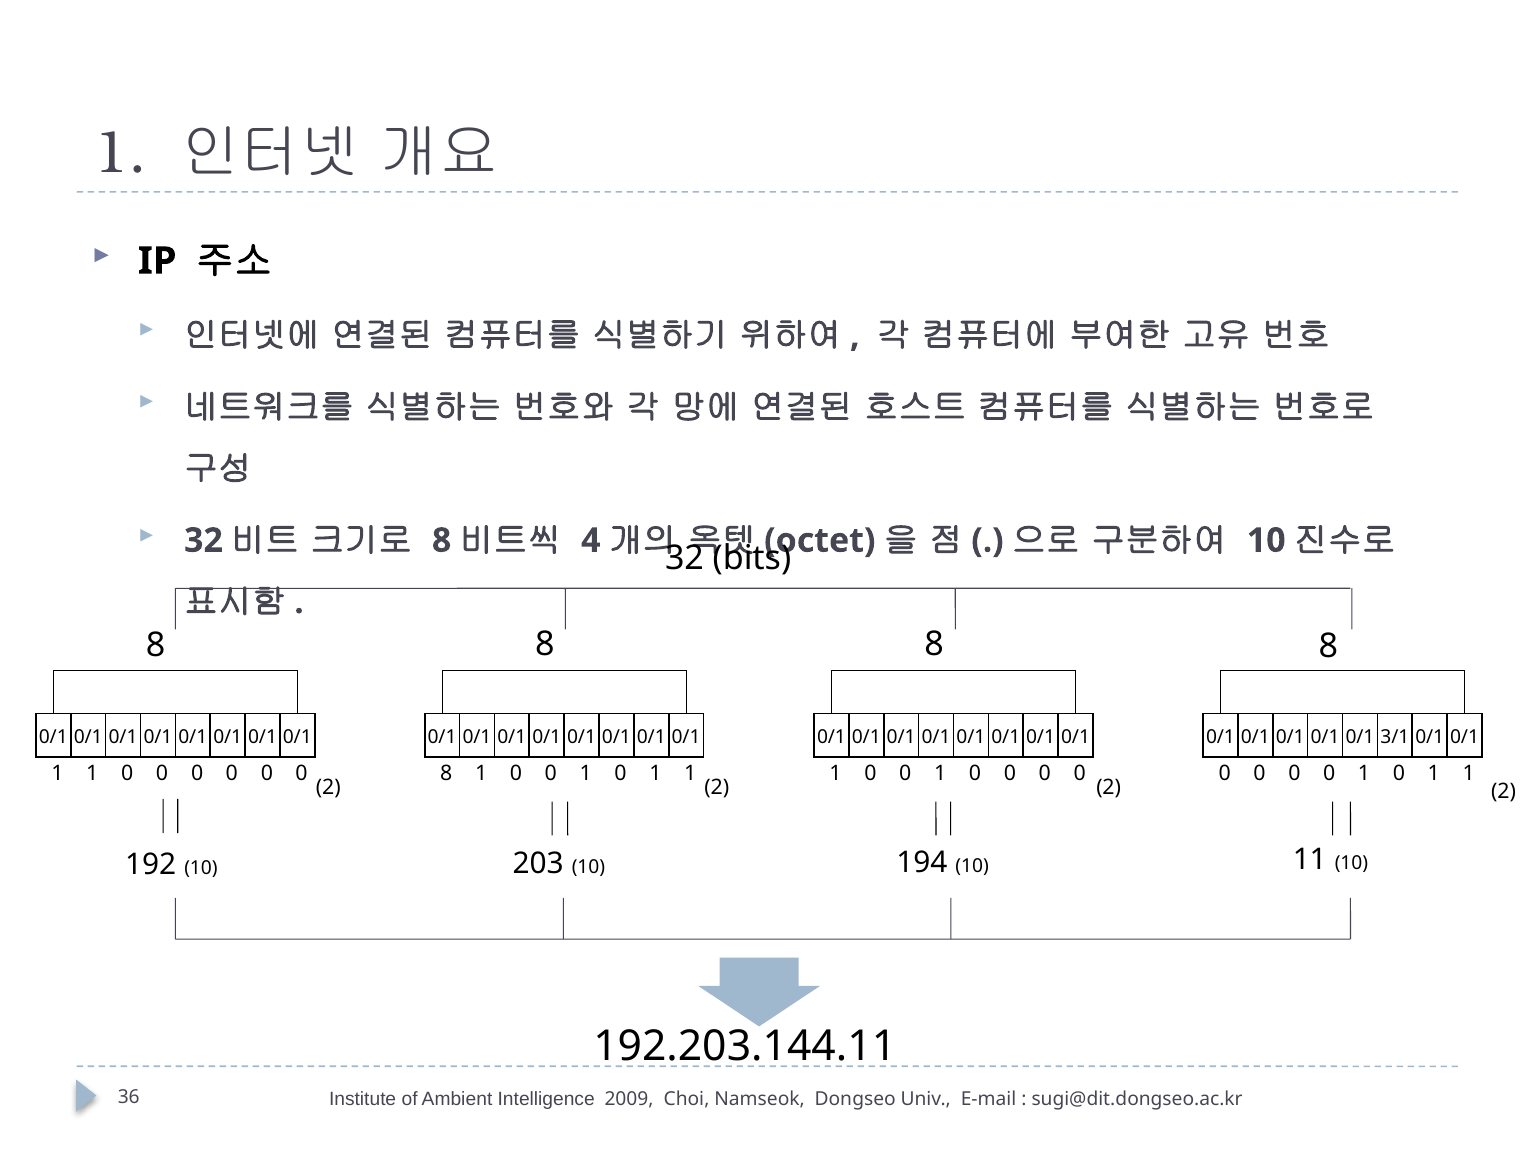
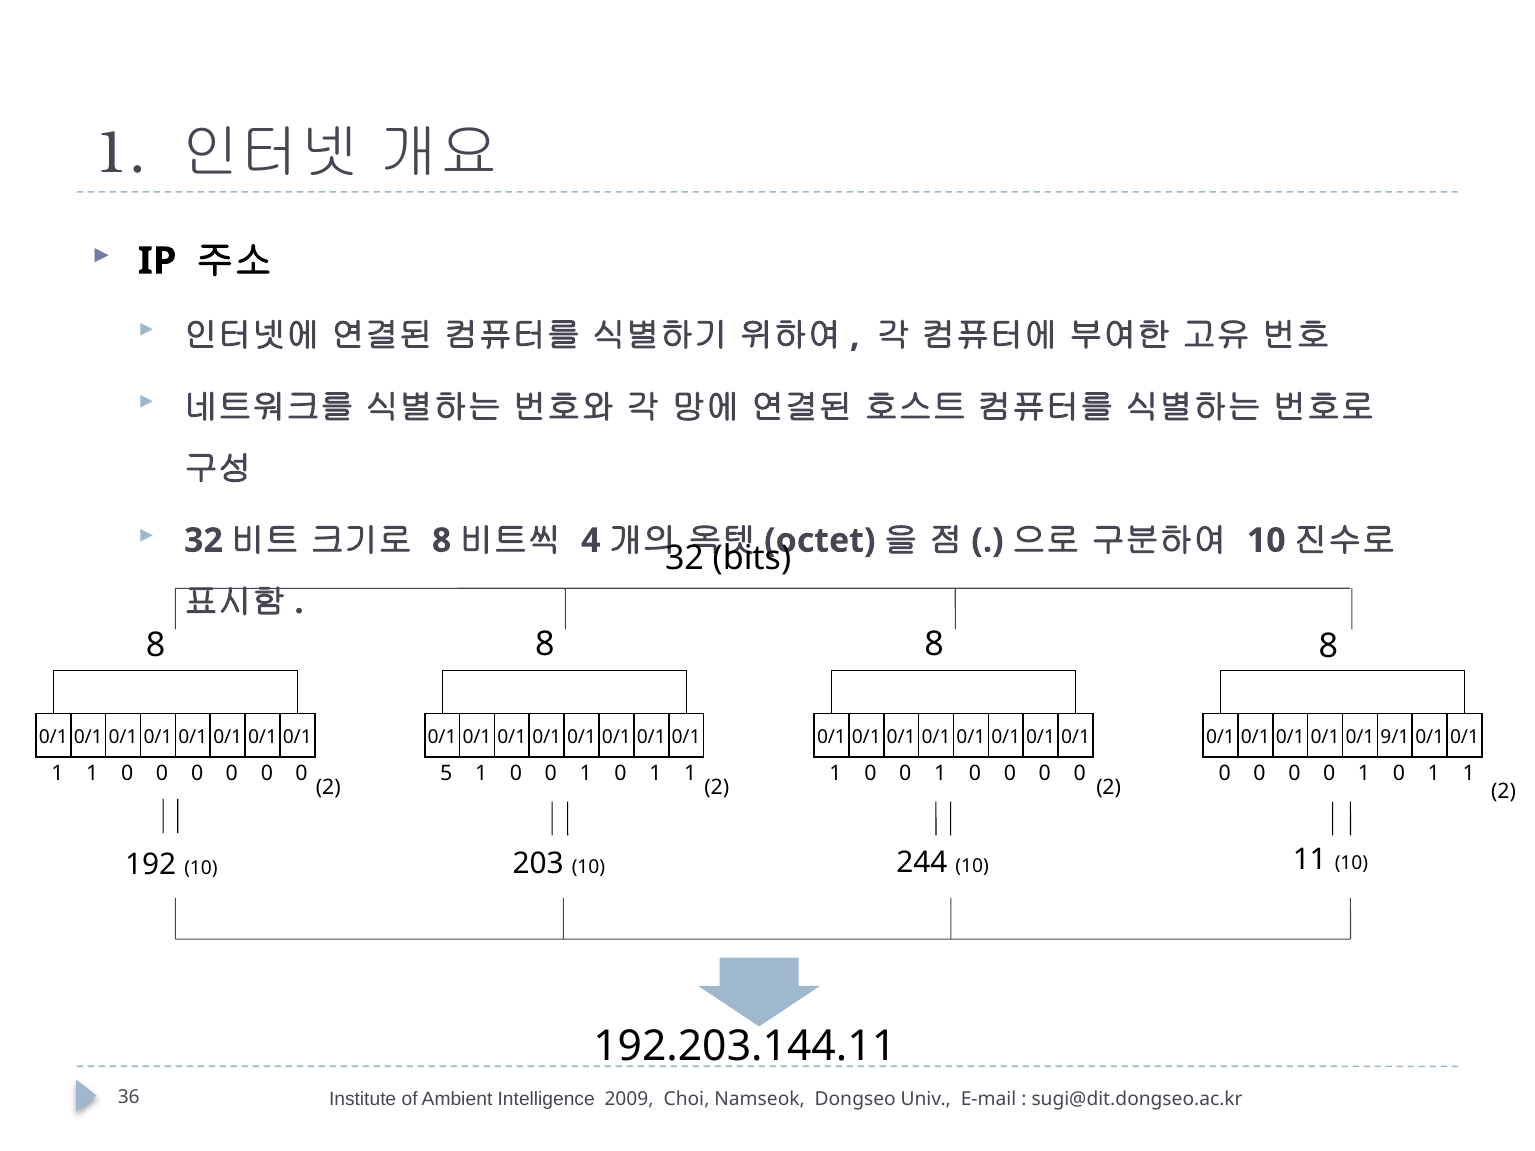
3/1: 3/1 -> 9/1
0 8: 8 -> 5
194: 194 -> 244
